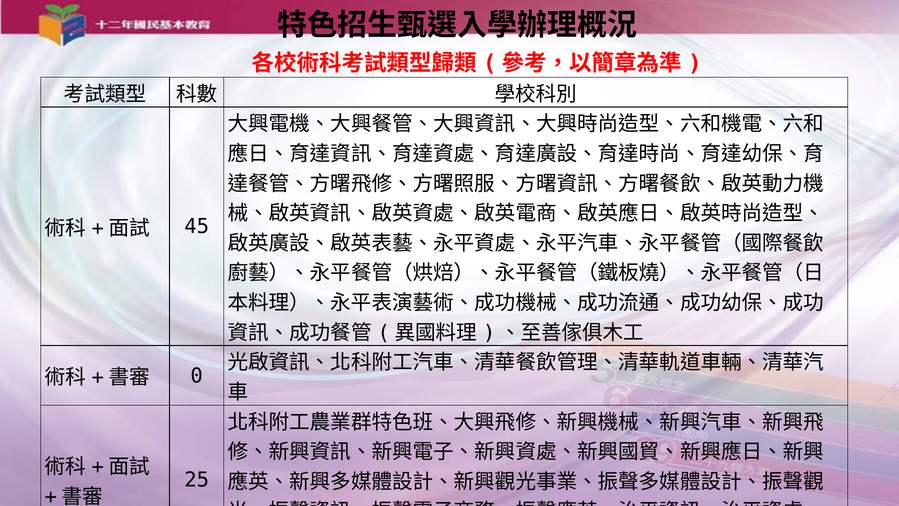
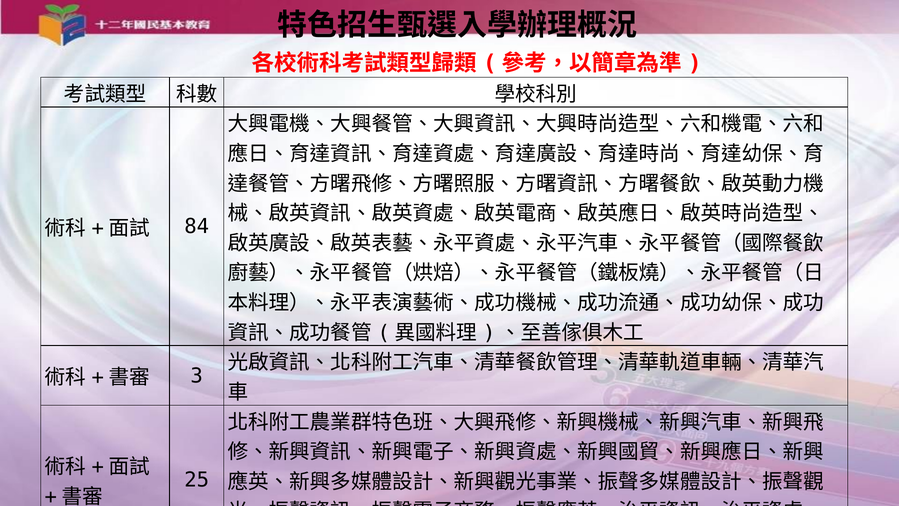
45: 45 -> 84
0: 0 -> 3
